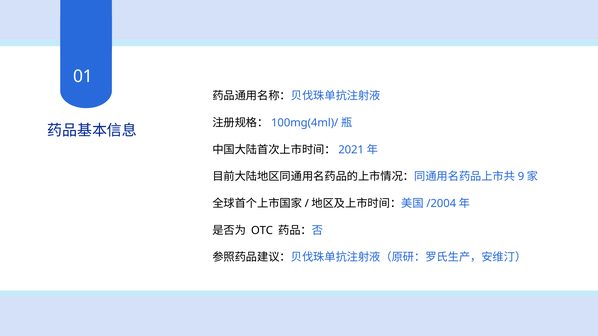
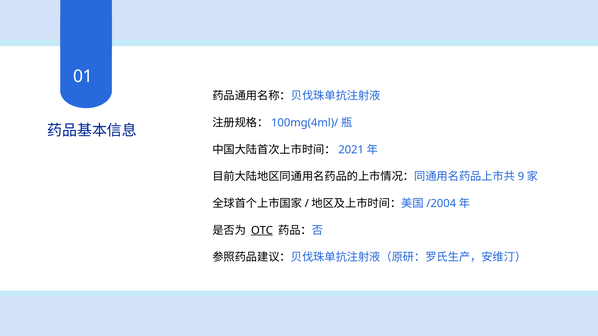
OTC underline: none -> present
